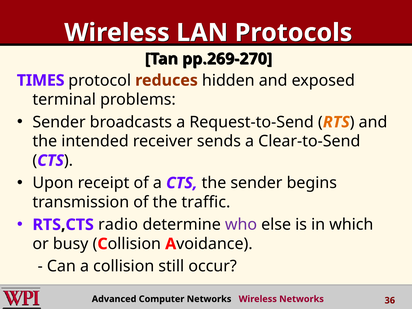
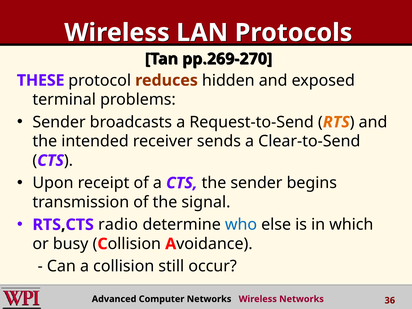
TIMES: TIMES -> THESE
traffic: traffic -> signal
who colour: purple -> blue
